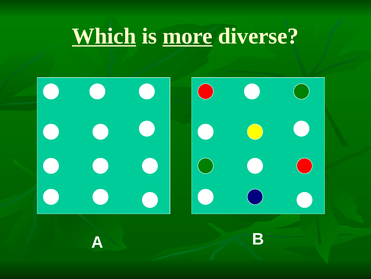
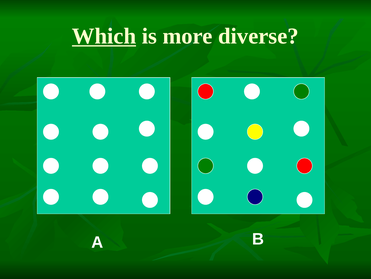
more underline: present -> none
